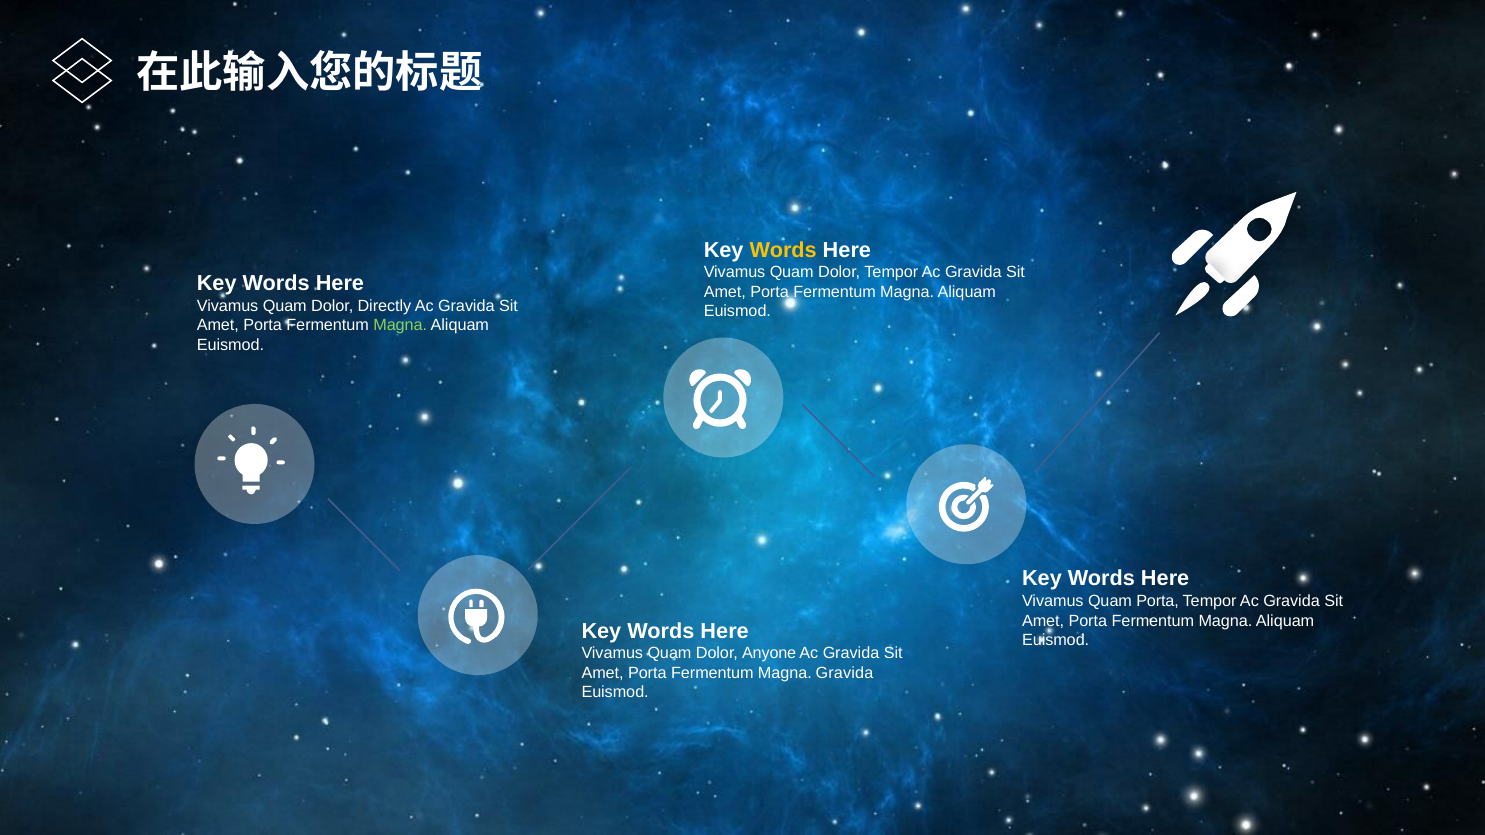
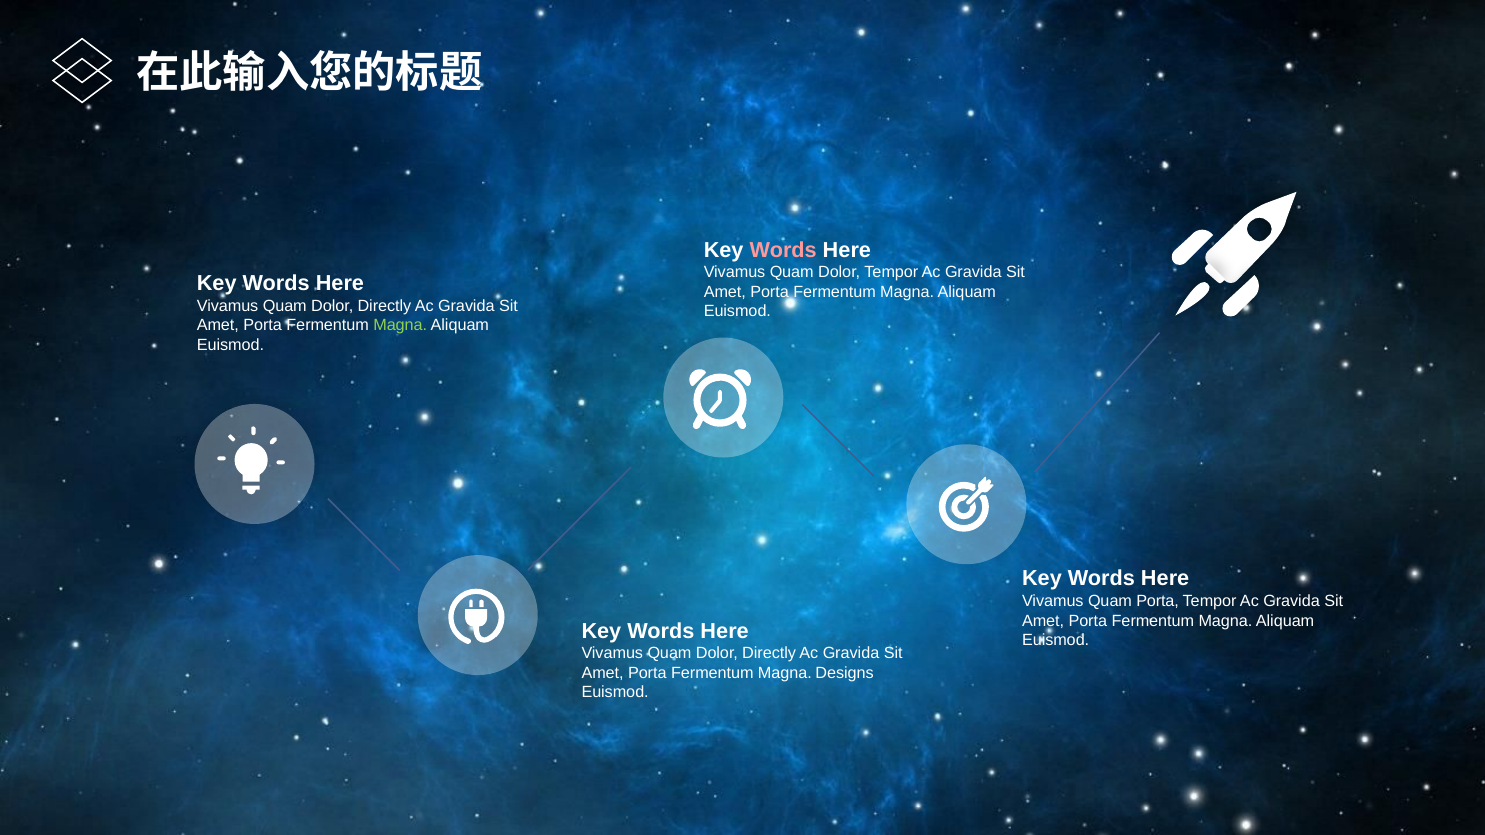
Words at (783, 250) colour: yellow -> pink
Anyone at (769, 653): Anyone -> Directly
Magna Gravida: Gravida -> Designs
